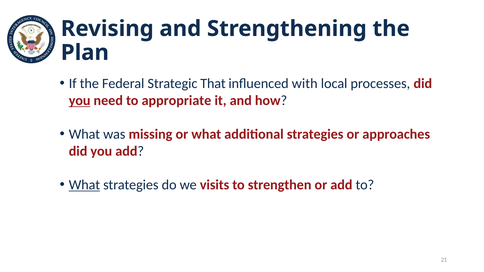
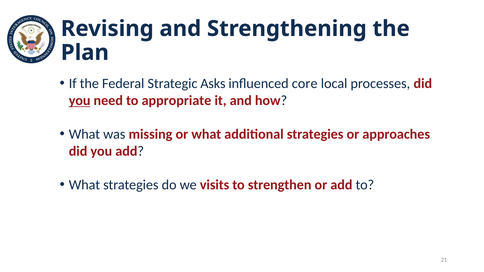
That: That -> Asks
with: with -> core
What at (84, 185) underline: present -> none
